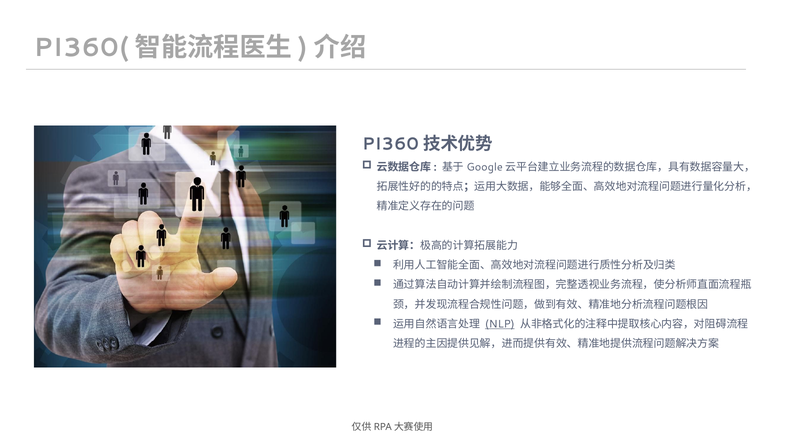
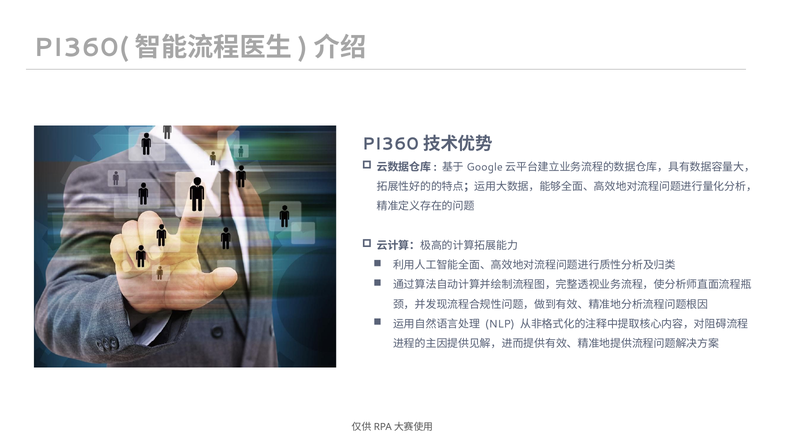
NLP underline: present -> none
